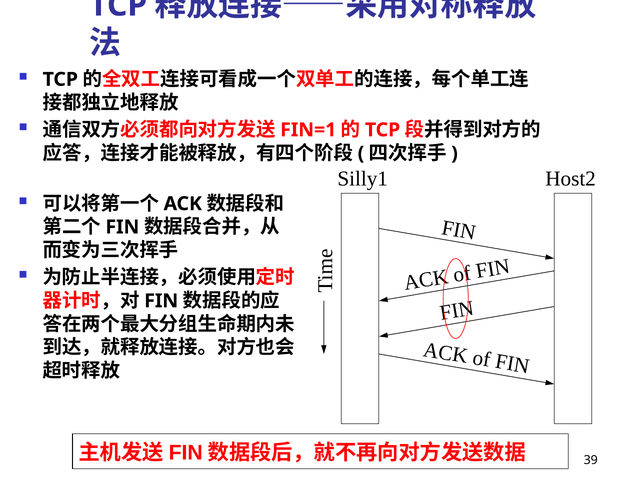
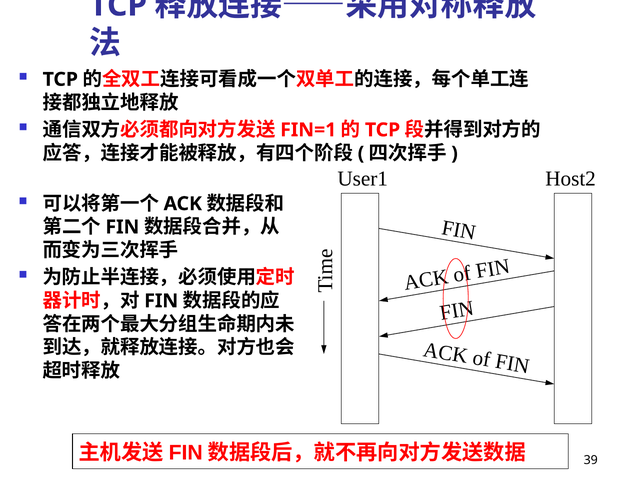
Silly1: Silly1 -> User1
